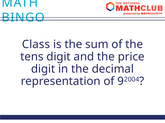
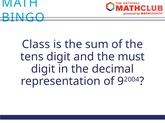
price: price -> must
